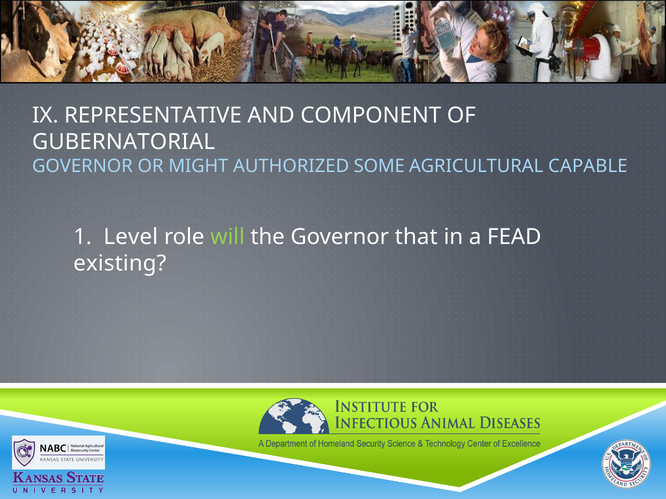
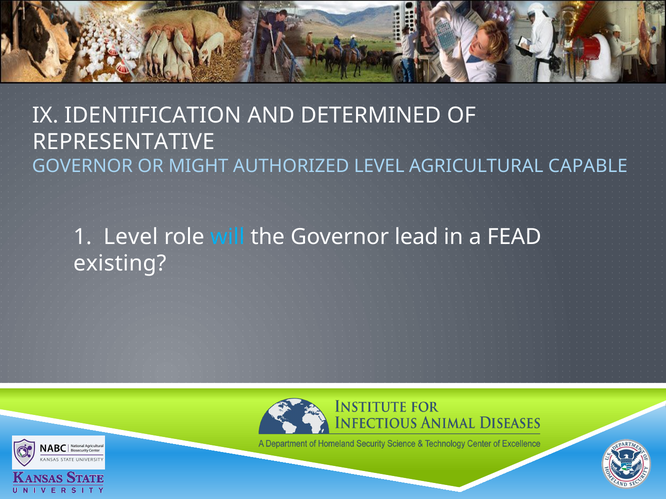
REPRESENTATIVE: REPRESENTATIVE -> IDENTIFICATION
COMPONENT: COMPONENT -> DETERMINED
GUBERNATORIAL: GUBERNATORIAL -> REPRESENTATIVE
AUTHORIZED SOME: SOME -> LEVEL
will colour: light green -> light blue
that: that -> lead
